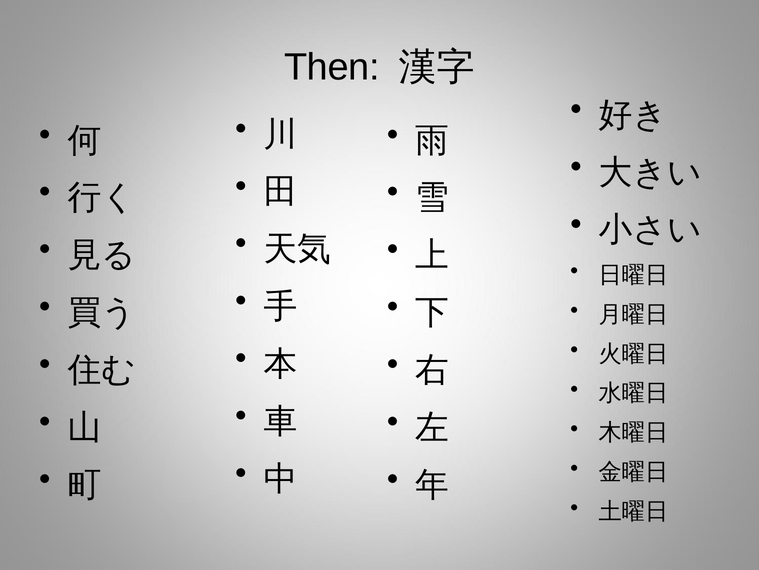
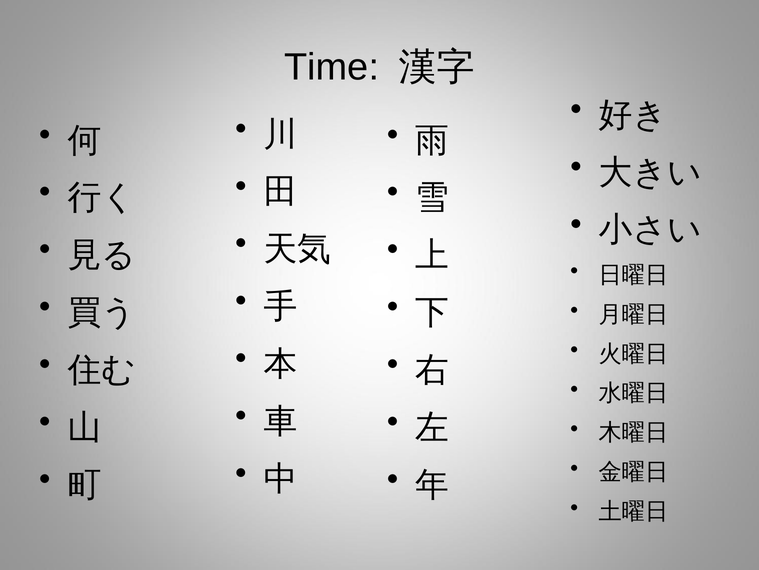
Then: Then -> Time
